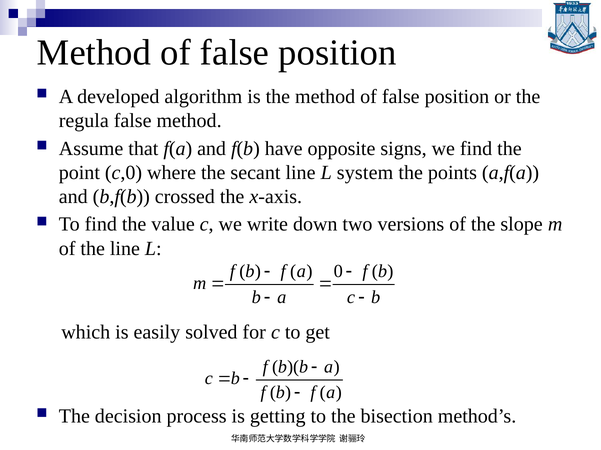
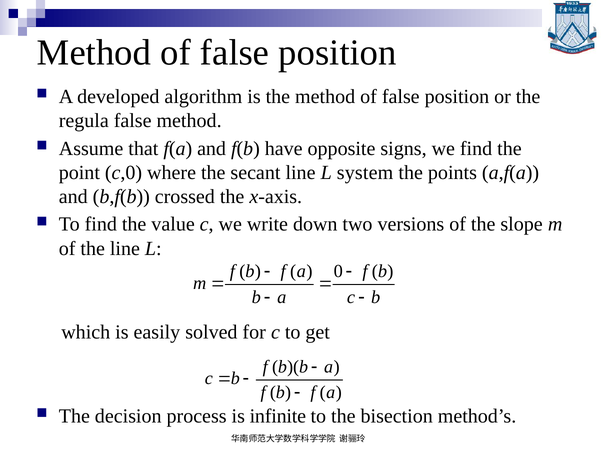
getting: getting -> infinite
